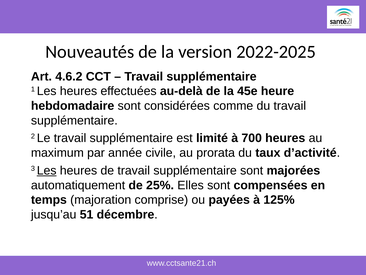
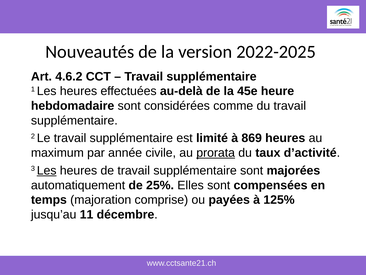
700: 700 -> 869
prorata underline: none -> present
51: 51 -> 11
